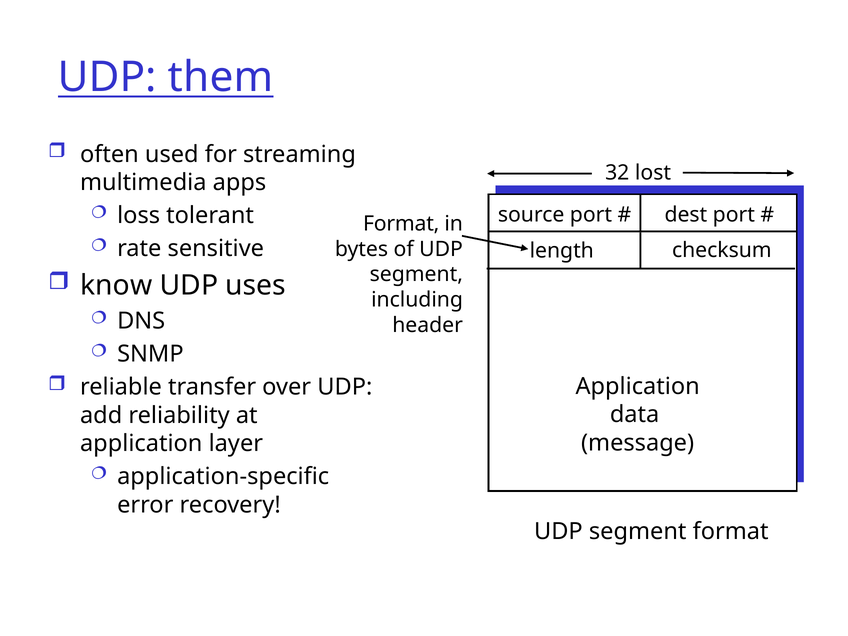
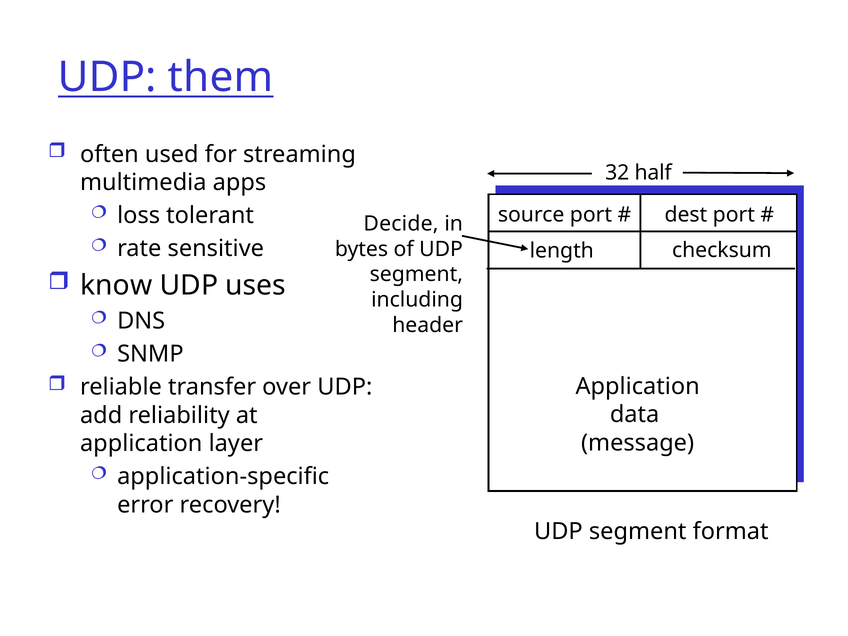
lost: lost -> half
Format at (401, 224): Format -> Decide
